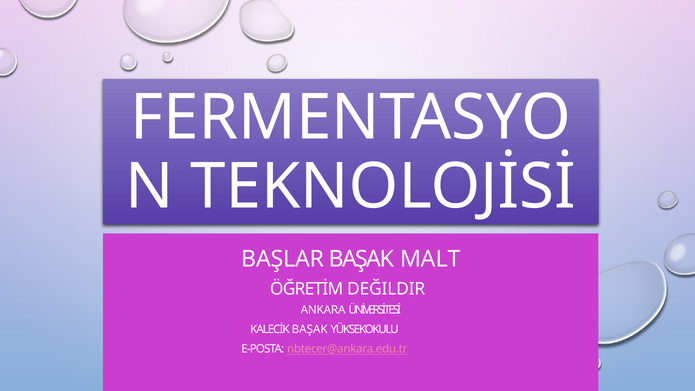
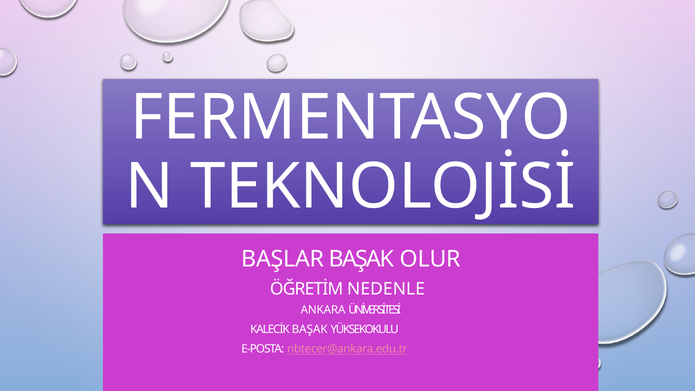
MALT: MALT -> OLUR
DEĞILDIR: DEĞILDIR -> NEDENLE
